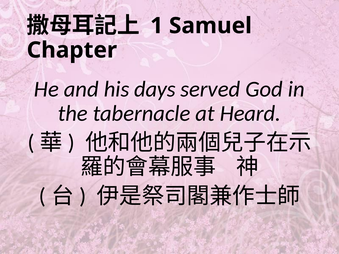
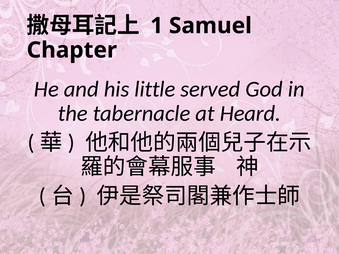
days: days -> little
